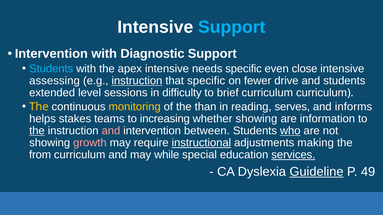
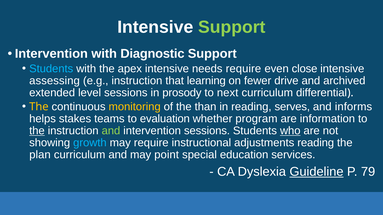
Support at (232, 27) colour: light blue -> light green
needs specific: specific -> require
instruction at (137, 81) underline: present -> none
that specific: specific -> learning
and students: students -> archived
difficulty: difficulty -> prosody
brief: brief -> next
curriculum curriculum: curriculum -> differential
increasing: increasing -> evaluation
whether showing: showing -> program
and at (111, 131) colour: pink -> light green
intervention between: between -> sessions
growth colour: pink -> light blue
instructional underline: present -> none
adjustments making: making -> reading
from: from -> plan
while: while -> point
services underline: present -> none
49: 49 -> 79
